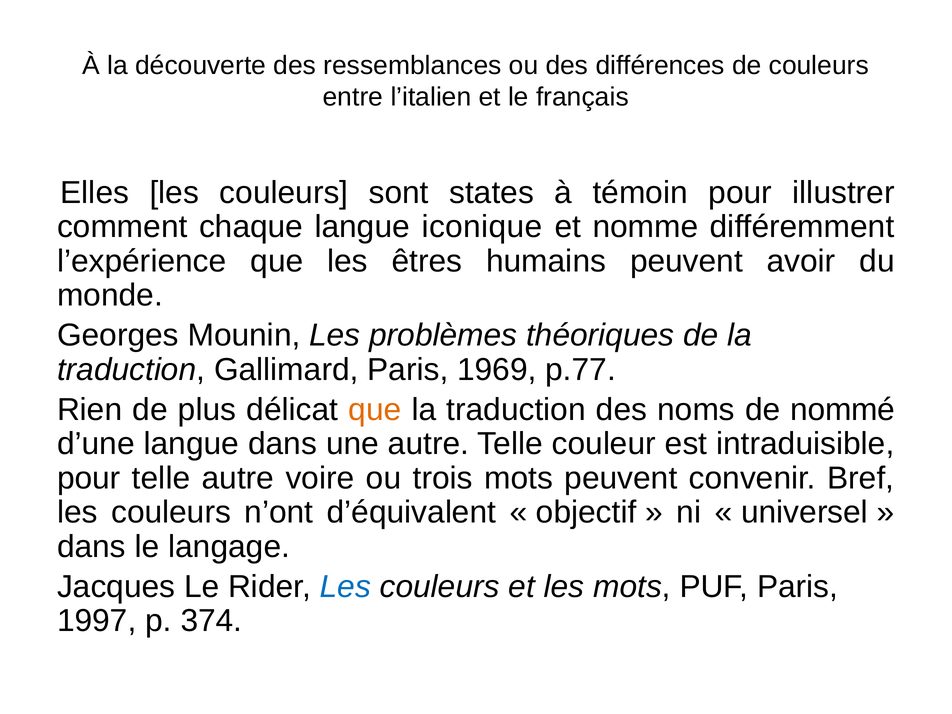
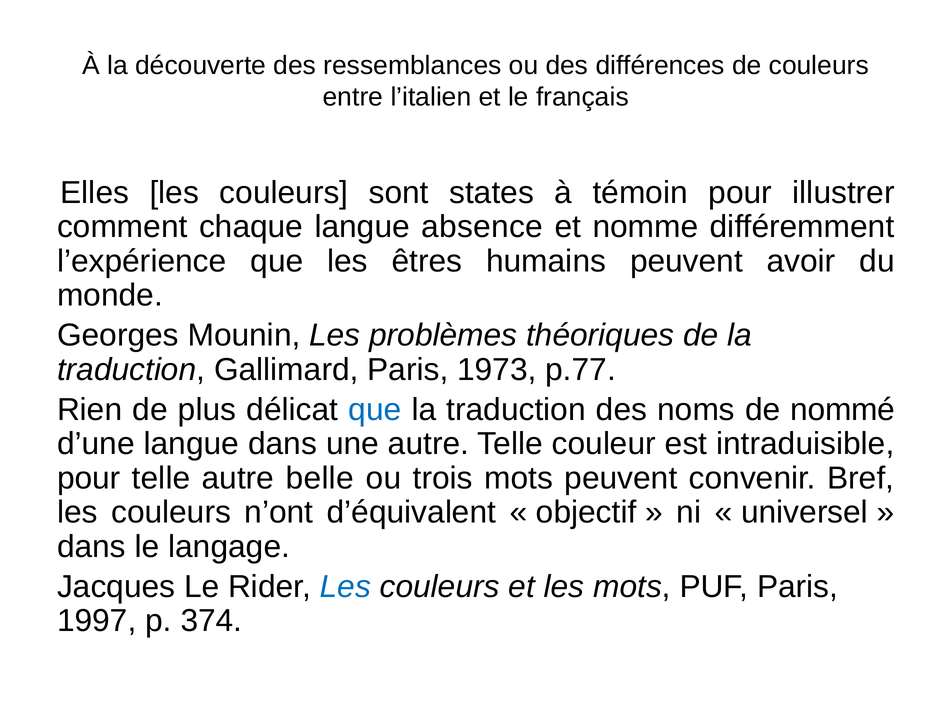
iconique: iconique -> absence
1969: 1969 -> 1973
que at (375, 410) colour: orange -> blue
voire: voire -> belle
